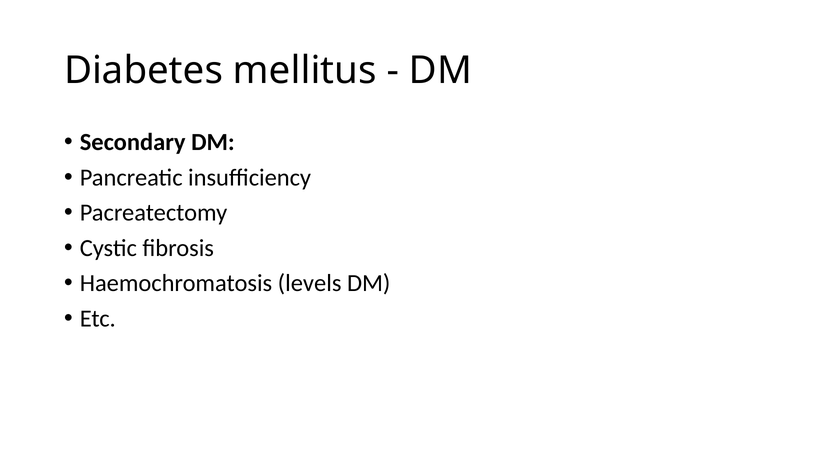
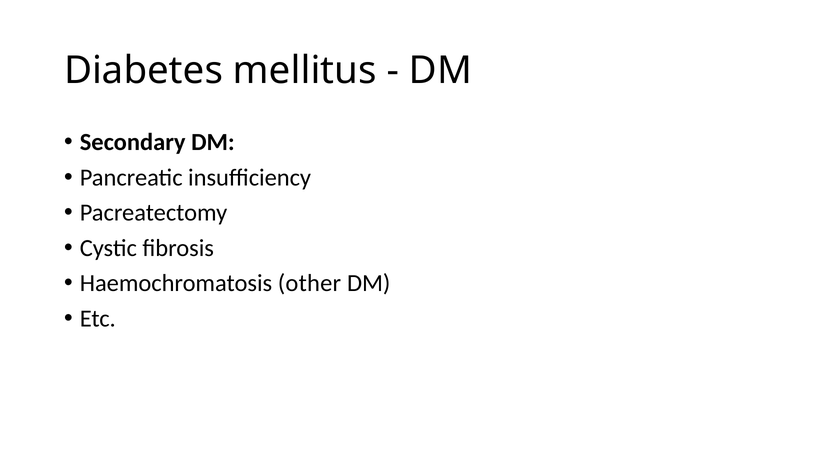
levels: levels -> other
